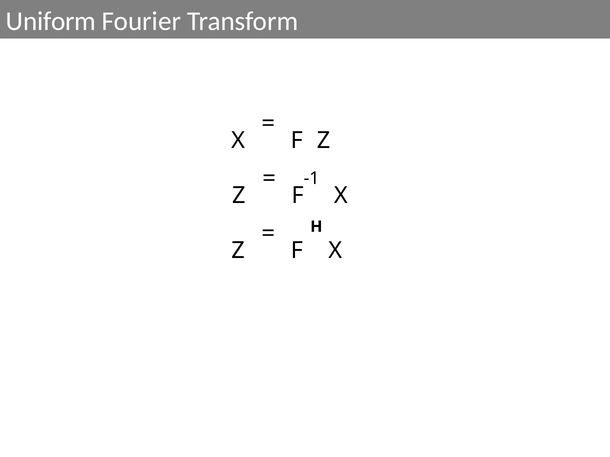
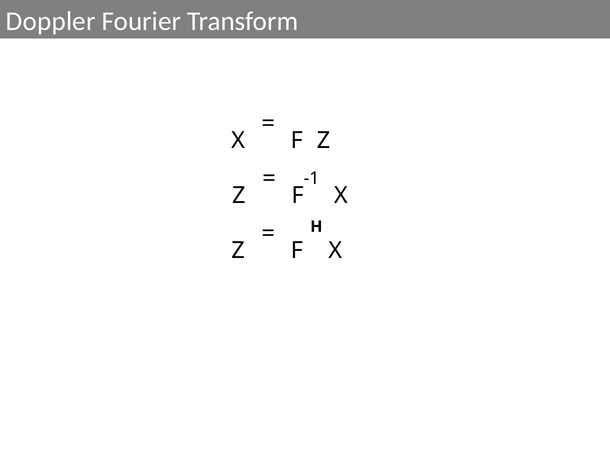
Uniform: Uniform -> Doppler
